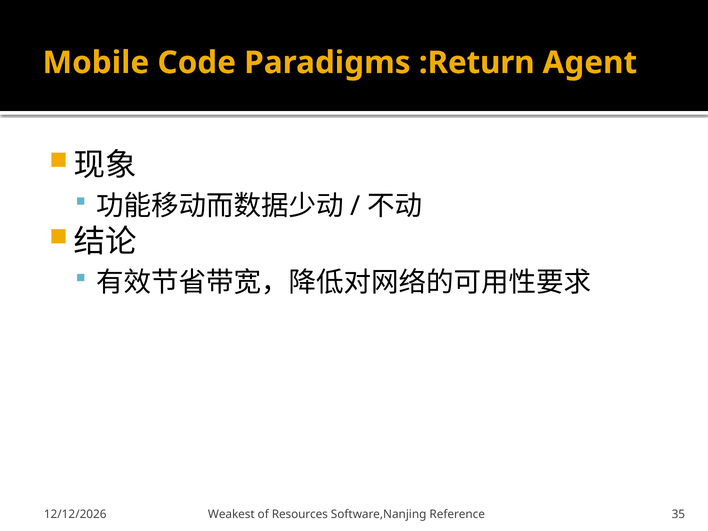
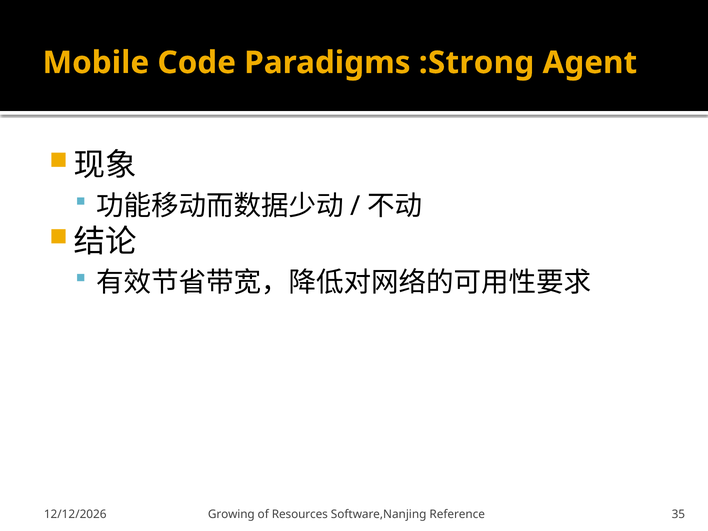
:Return: :Return -> :Strong
Weakest: Weakest -> Growing
